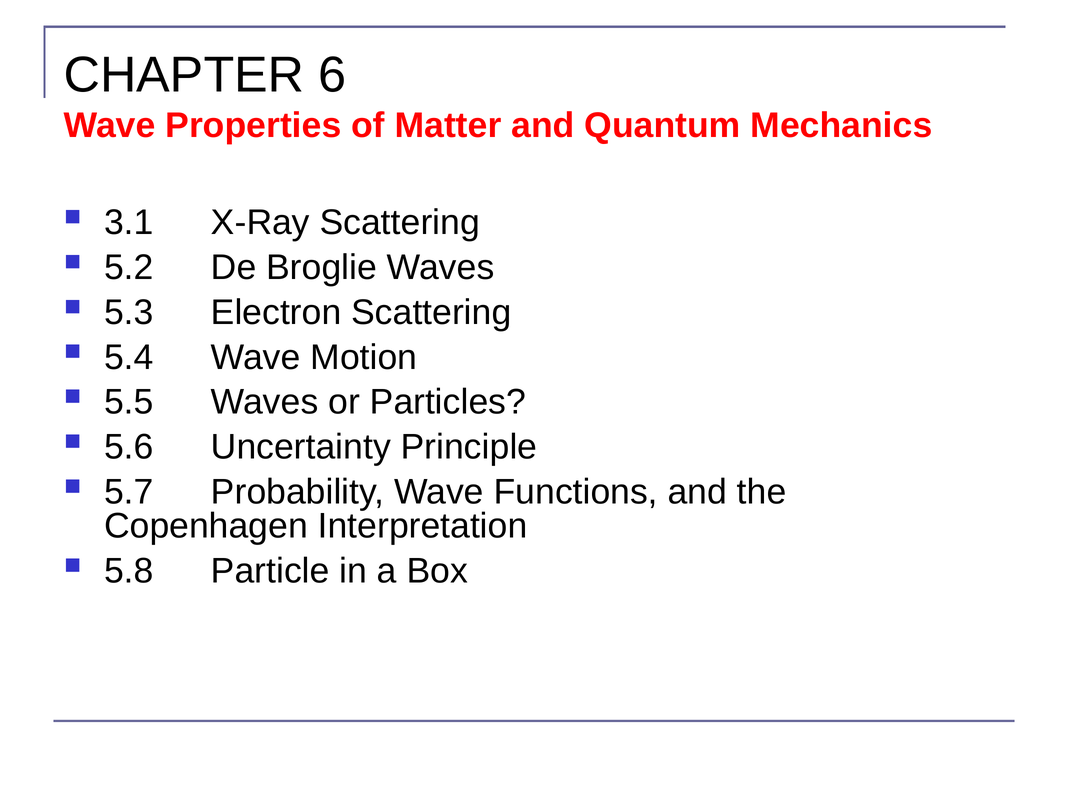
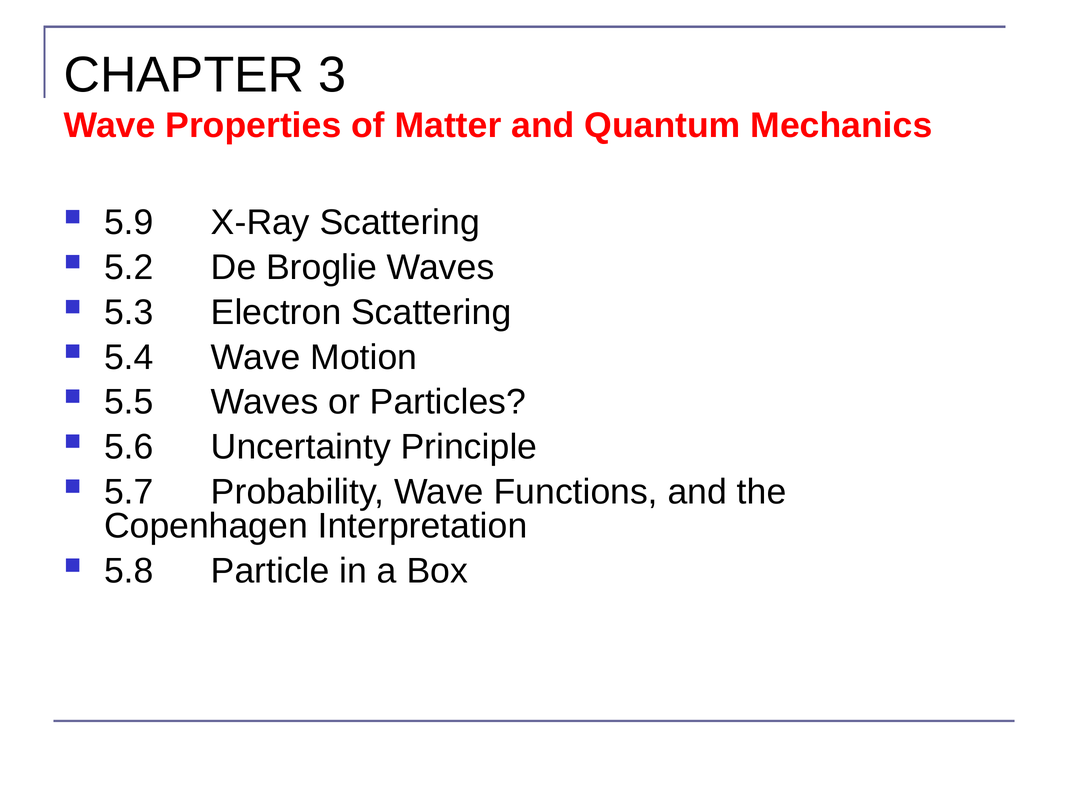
6: 6 -> 3
3.1: 3.1 -> 5.9
